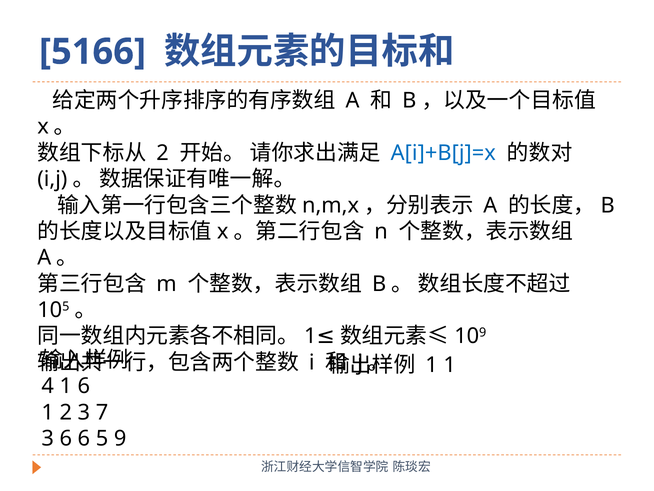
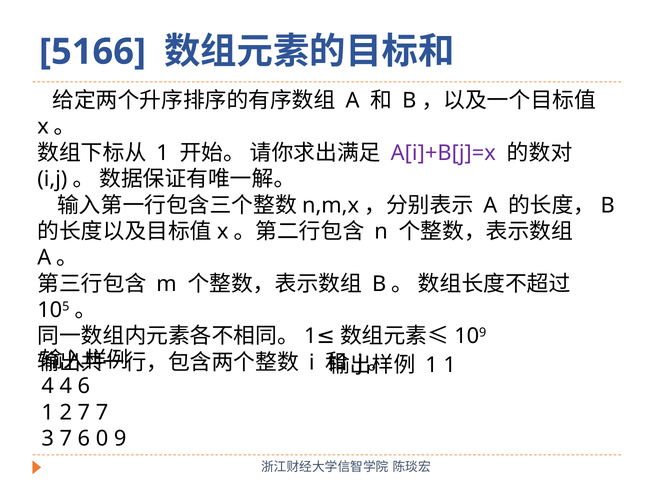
2 at (163, 153): 2 -> 1
A[i]+B[j]=x colour: blue -> purple
4 1: 1 -> 4
2 3: 3 -> 7
3 6: 6 -> 7
5: 5 -> 0
